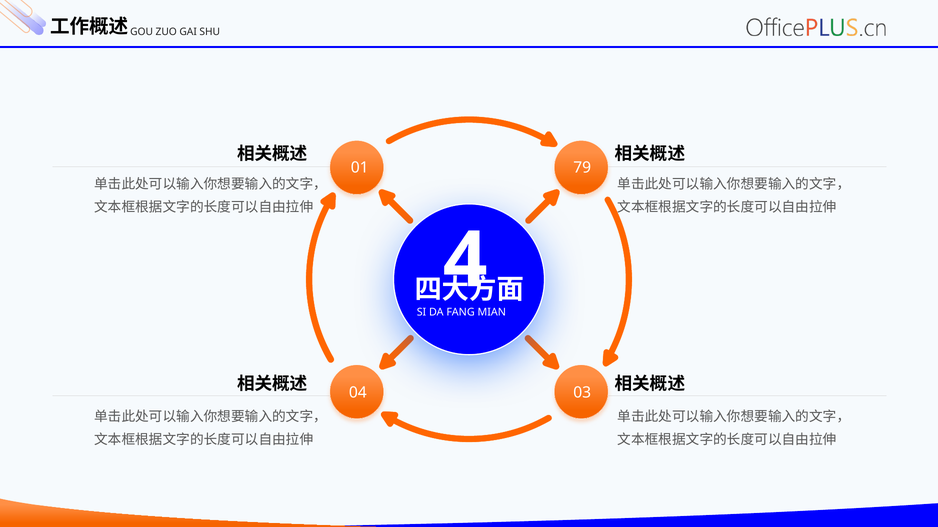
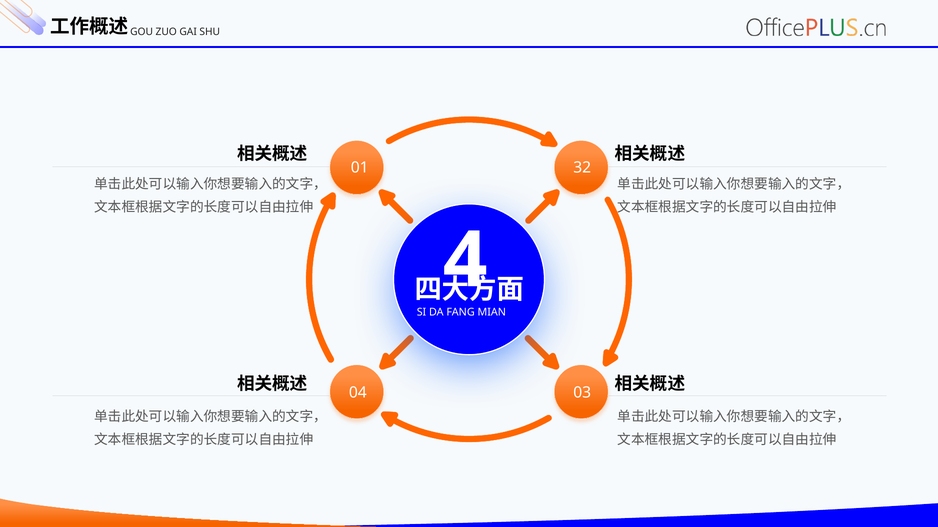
79: 79 -> 32
